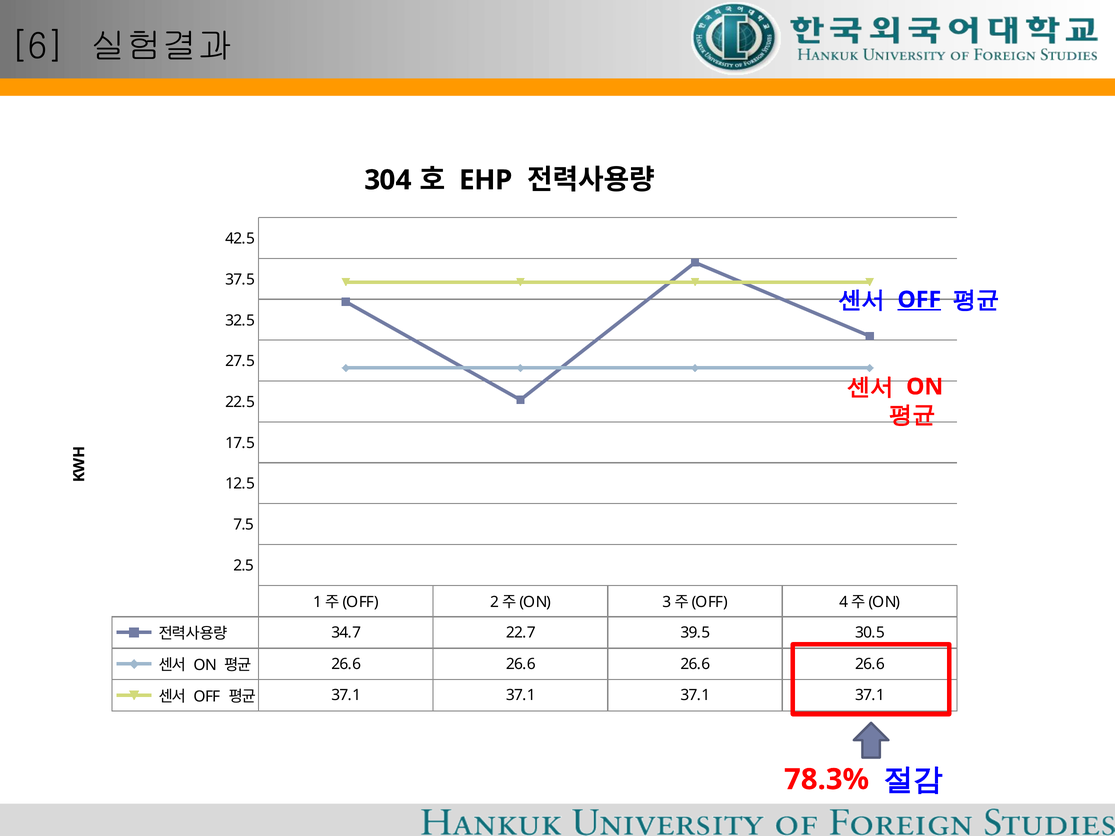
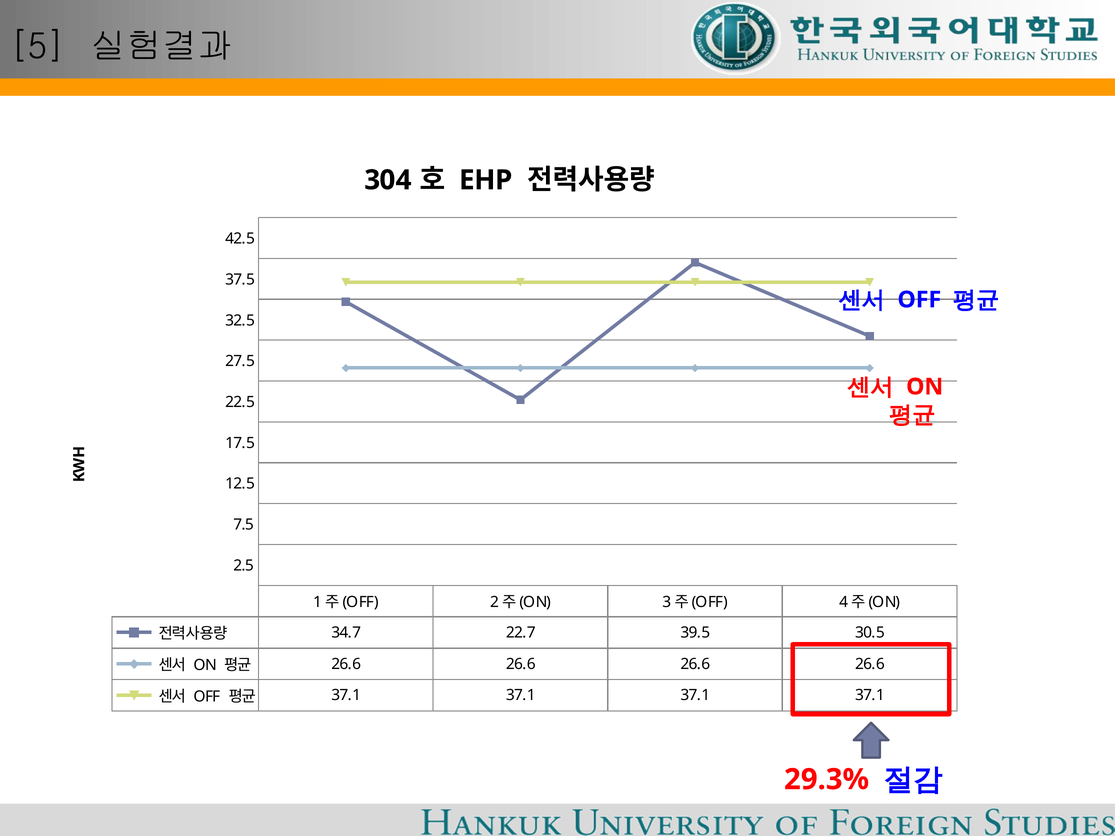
6: 6 -> 5
OFF at (919, 300) underline: present -> none
78.3%: 78.3% -> 29.3%
